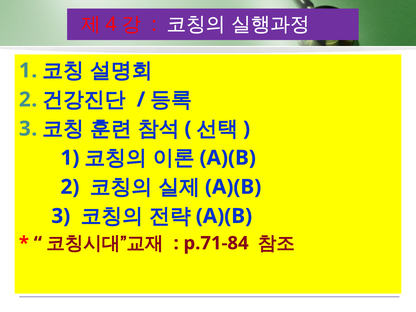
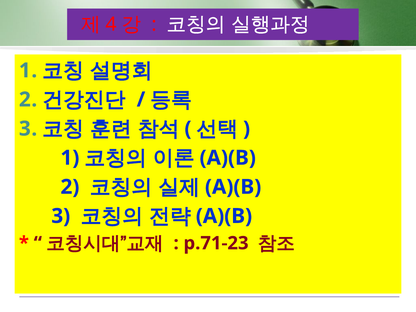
p.71-84: p.71-84 -> p.71-23
